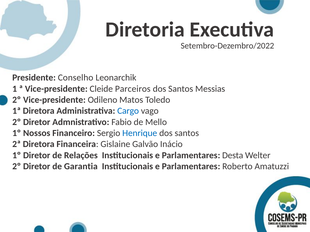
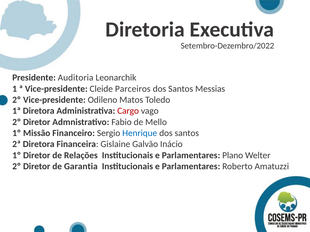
Conselho: Conselho -> Auditoria
Cargo colour: blue -> red
Nossos: Nossos -> Missão
Desta: Desta -> Plano
